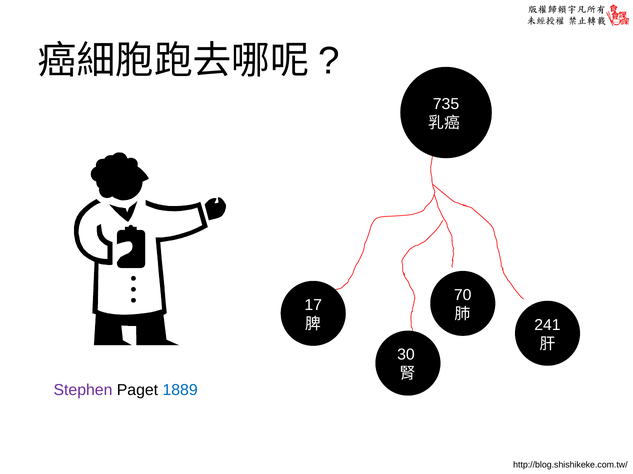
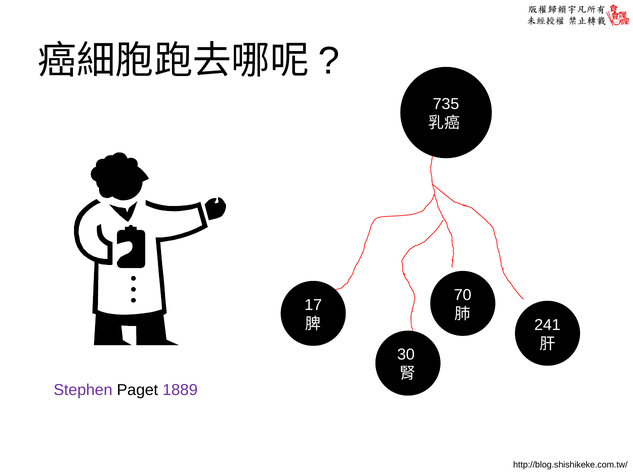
1889 colour: blue -> purple
